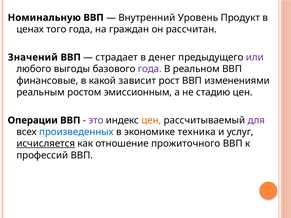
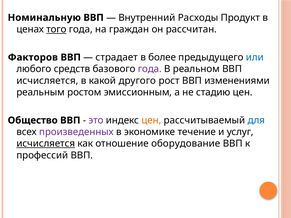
Уровень: Уровень -> Расходы
того underline: none -> present
Значений: Значений -> Факторов
денег: денег -> более
или colour: purple -> blue
выгоды: выгоды -> средств
финансовые at (47, 81): финансовые -> исчисляется
зависит: зависит -> другого
Операции: Операции -> Общество
для colour: purple -> blue
произведенных colour: blue -> purple
техника: техника -> течение
прожиточного: прожиточного -> оборудование
